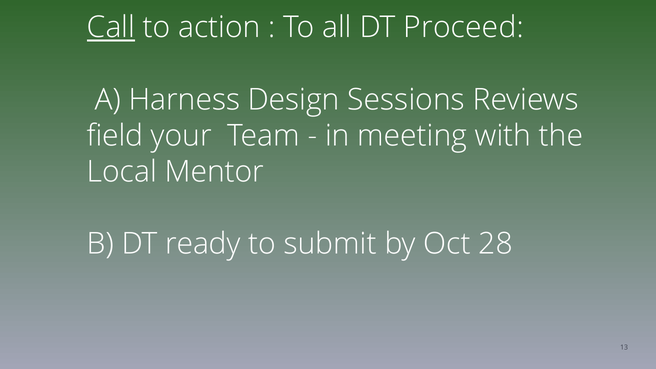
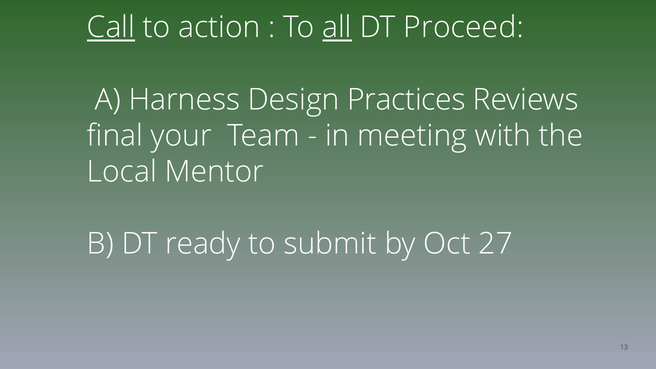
all underline: none -> present
Sessions: Sessions -> Practices
field: field -> final
28: 28 -> 27
